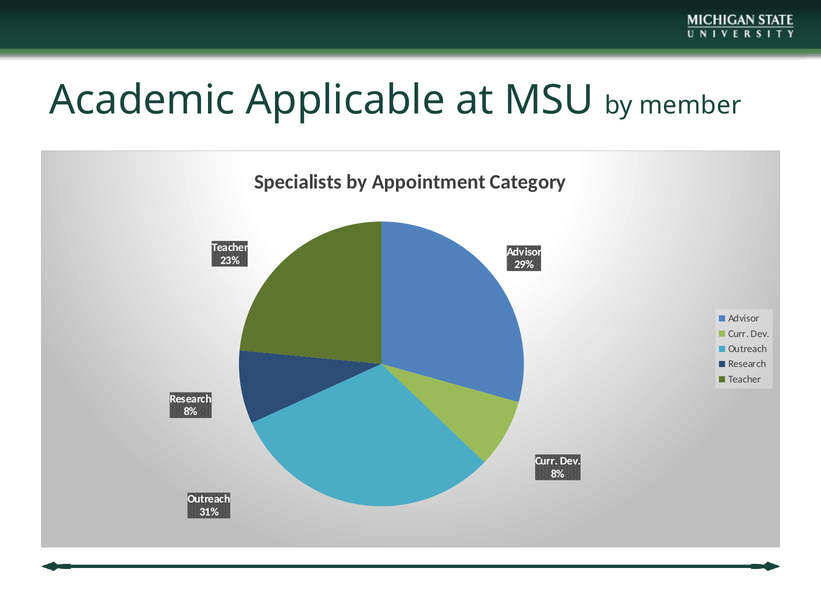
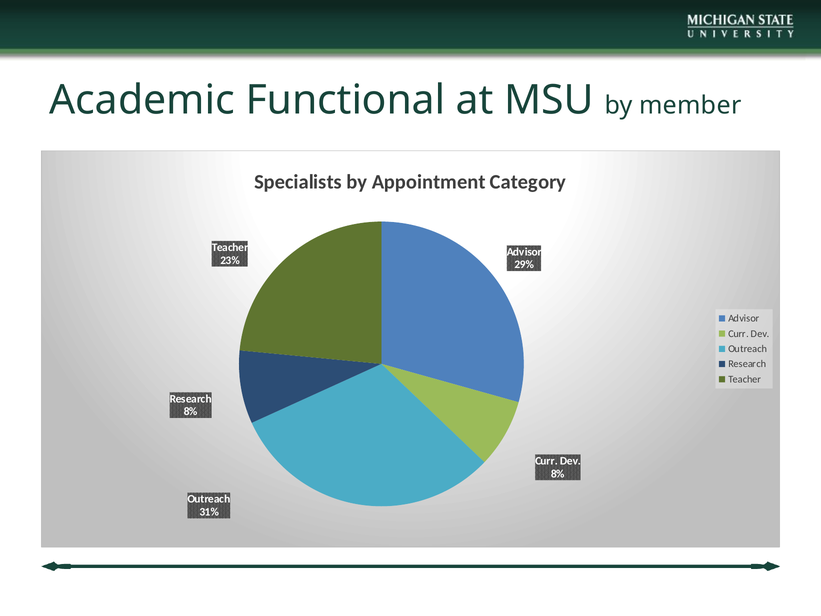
Applicable: Applicable -> Functional
